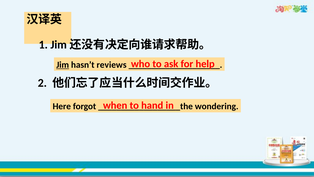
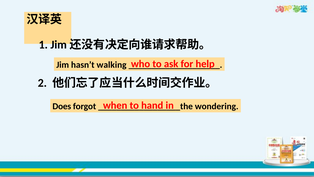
Jim underline: present -> none
reviews: reviews -> walking
Here: Here -> Does
